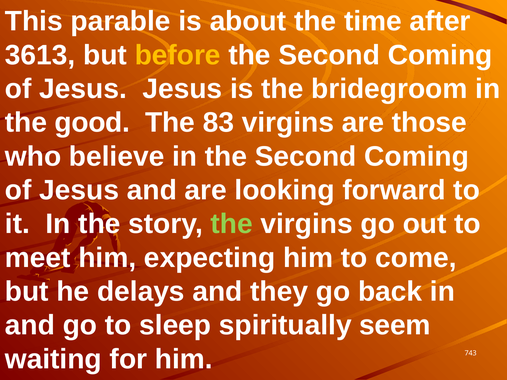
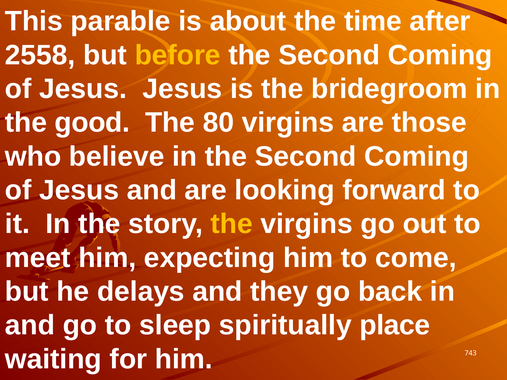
3613: 3613 -> 2558
83: 83 -> 80
the at (232, 224) colour: light green -> yellow
seem: seem -> place
